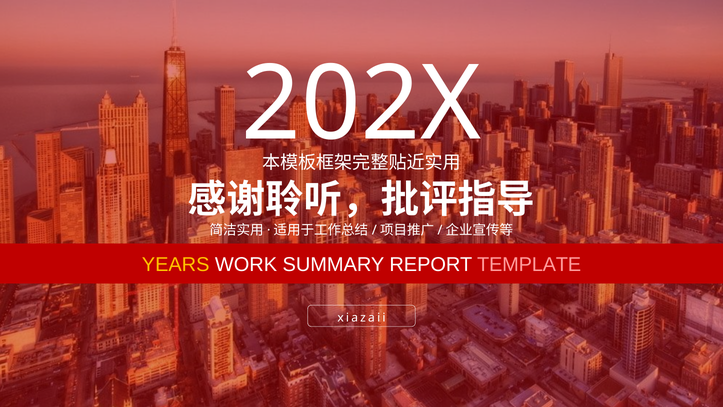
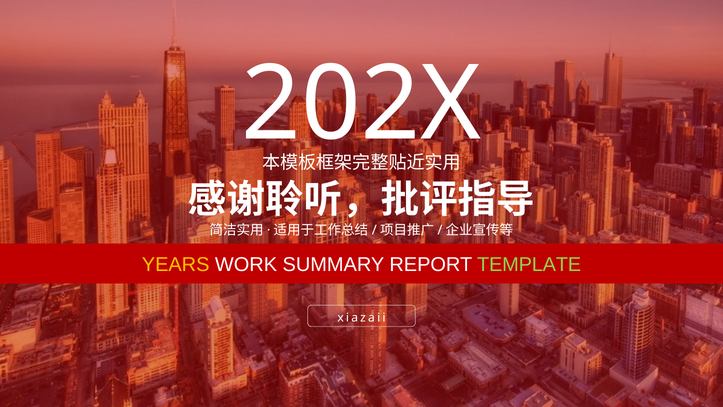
TEMPLATE colour: pink -> light green
